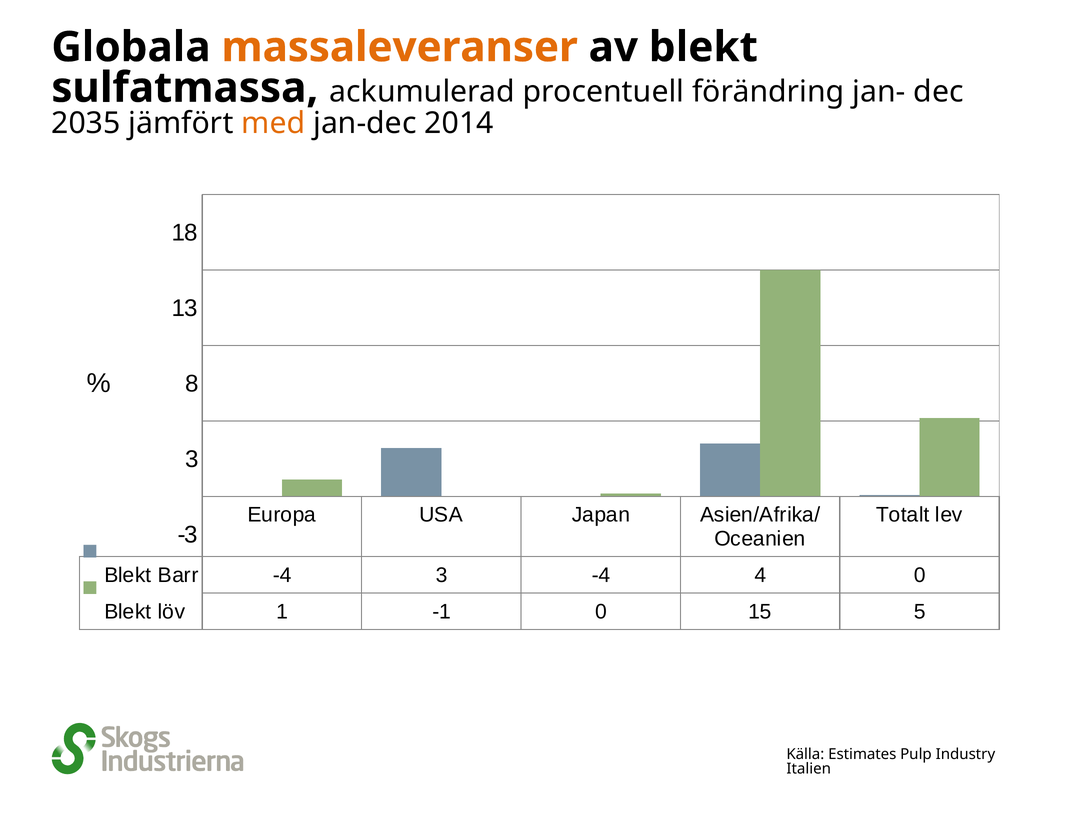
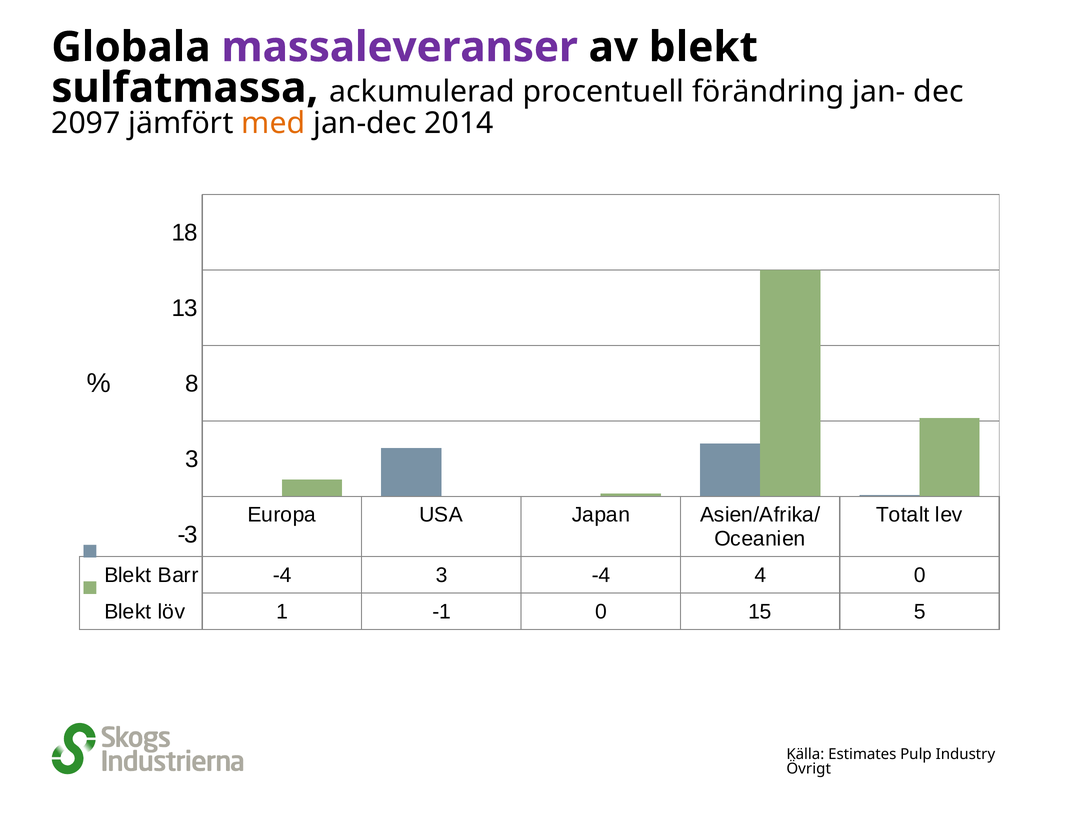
massaleveranser colour: orange -> purple
2035: 2035 -> 2097
Italien: Italien -> Övrigt
